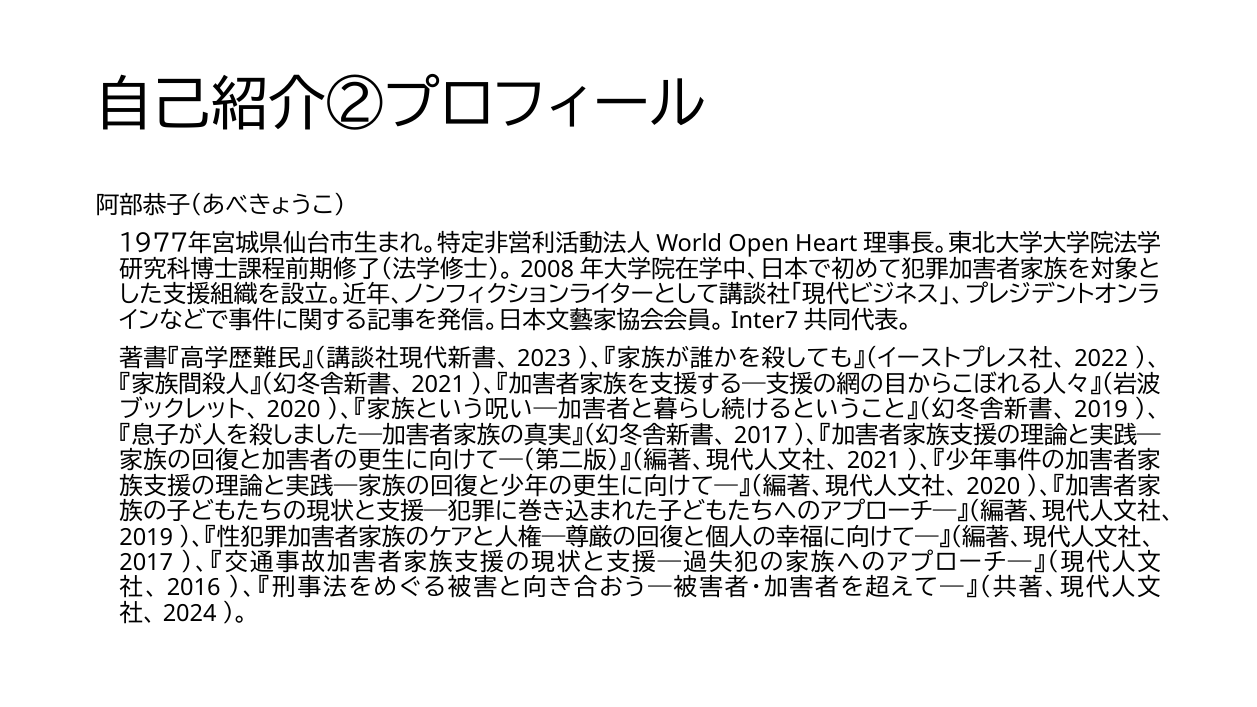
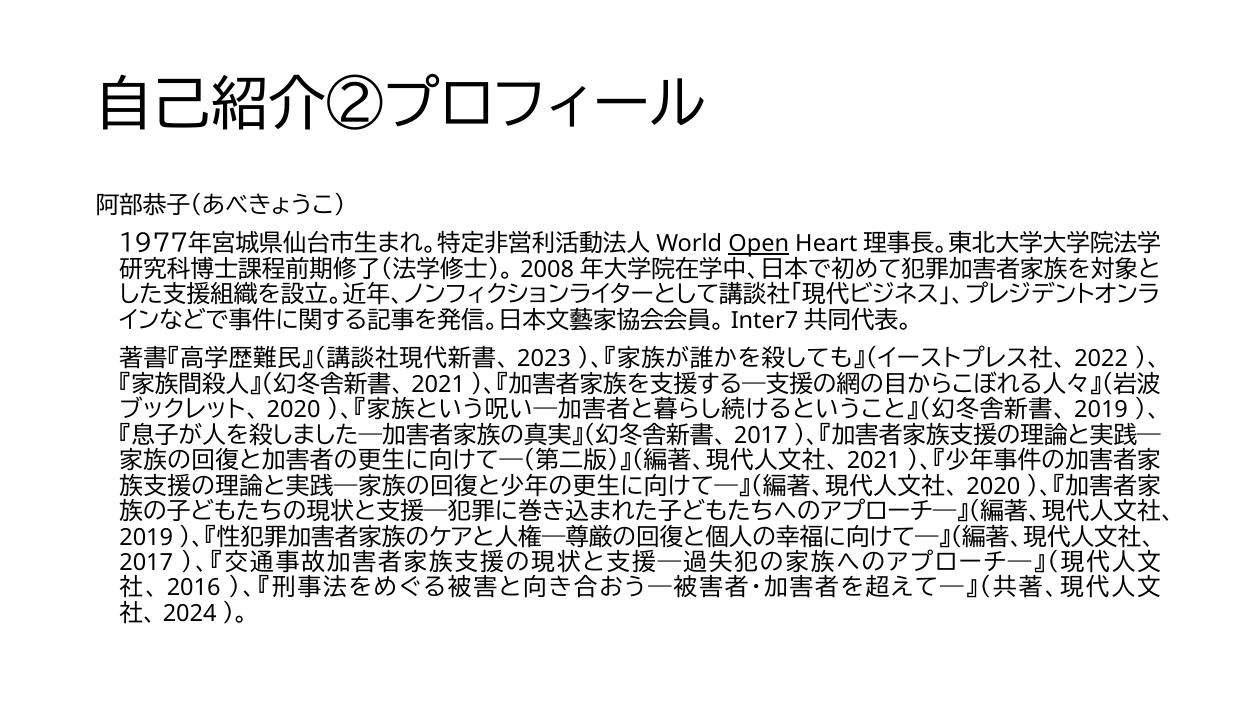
Open underline: none -> present
